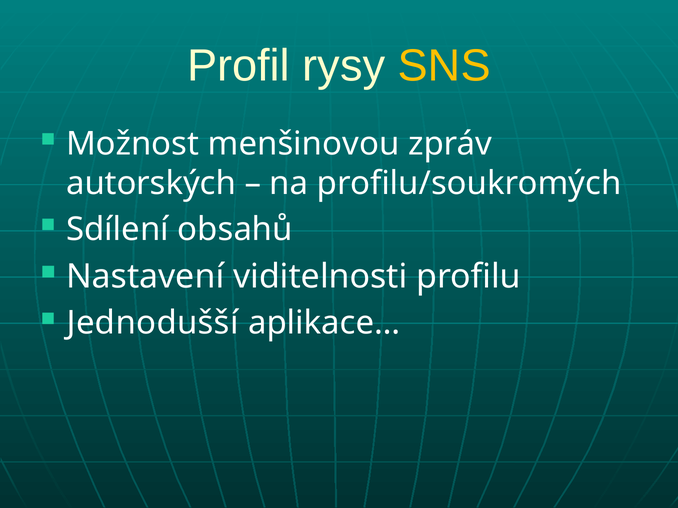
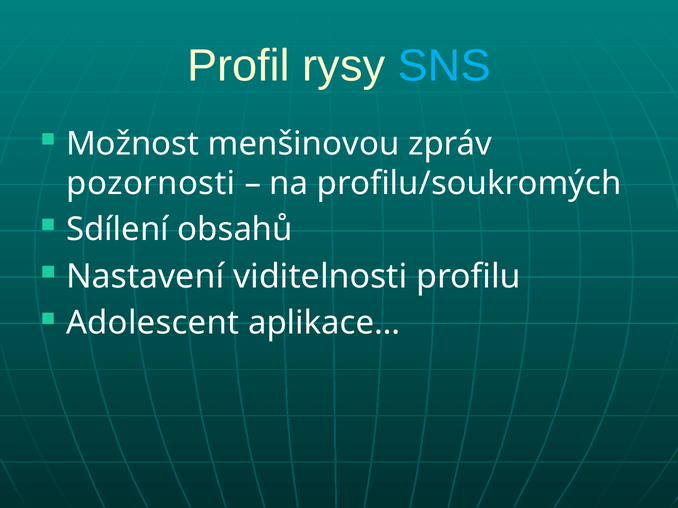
SNS colour: yellow -> light blue
autorských: autorských -> pozornosti
Jednodušší: Jednodušší -> Adolescent
